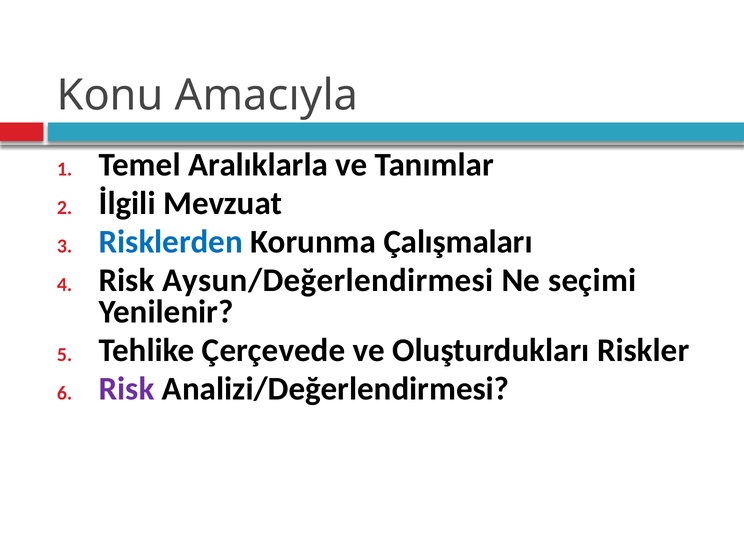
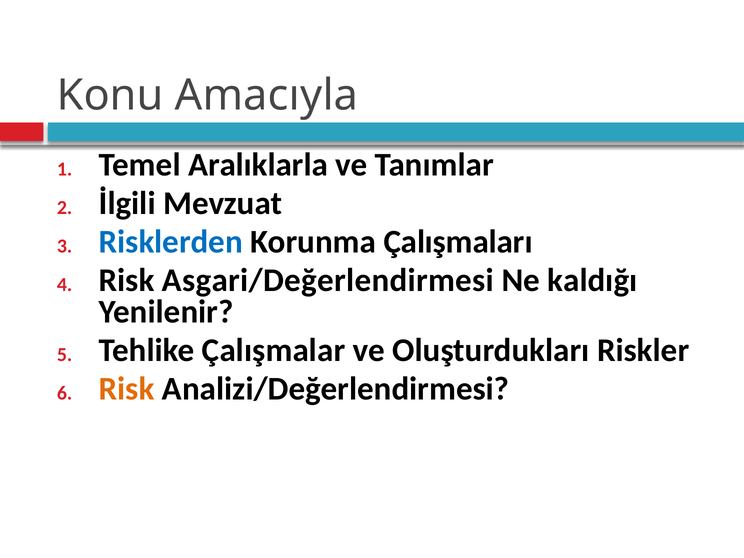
Aysun/Değerlendirmesi: Aysun/Değerlendirmesi -> Asgari/Değerlendirmesi
seçimi: seçimi -> kaldığı
Çerçevede: Çerçevede -> Çalışmalar
Risk at (127, 389) colour: purple -> orange
